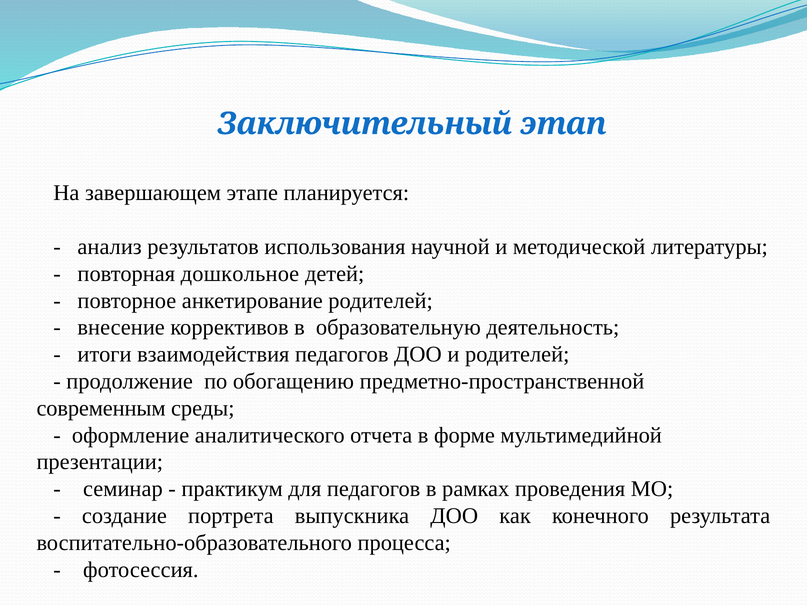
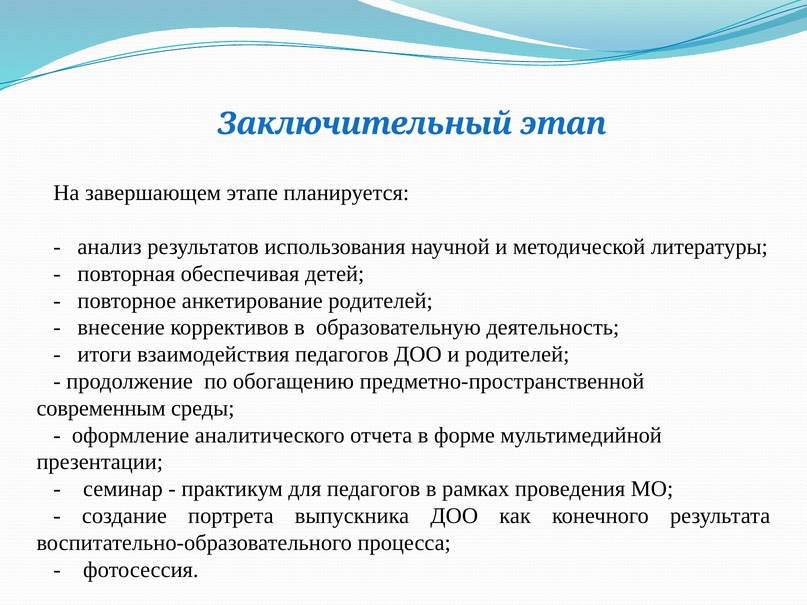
дошкольное: дошкольное -> обеспечивая
